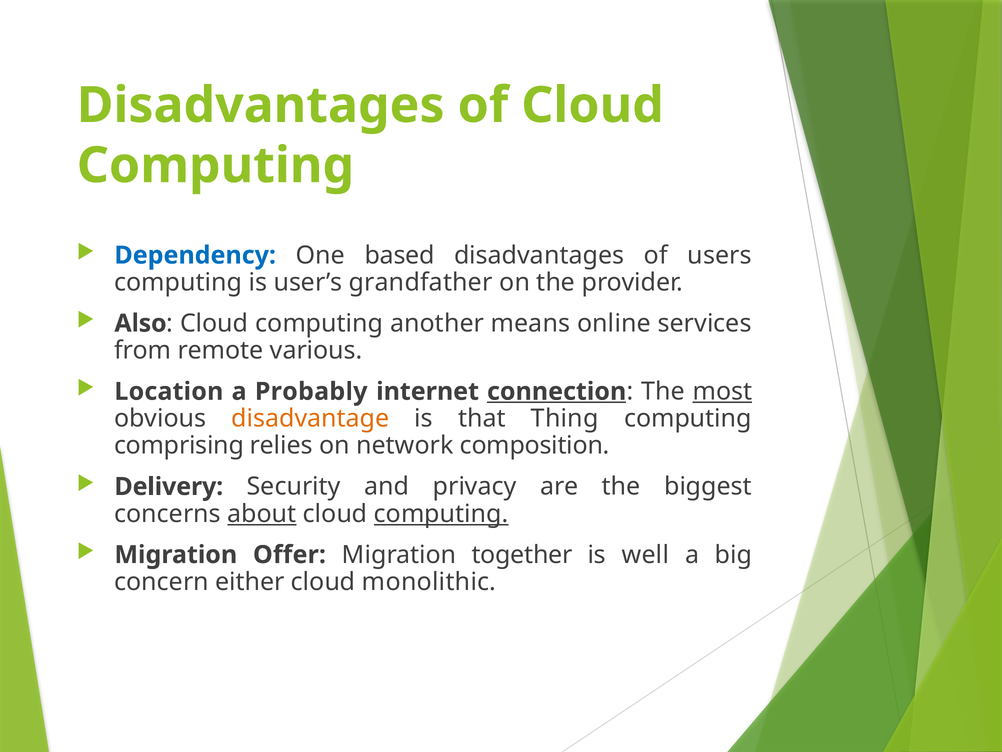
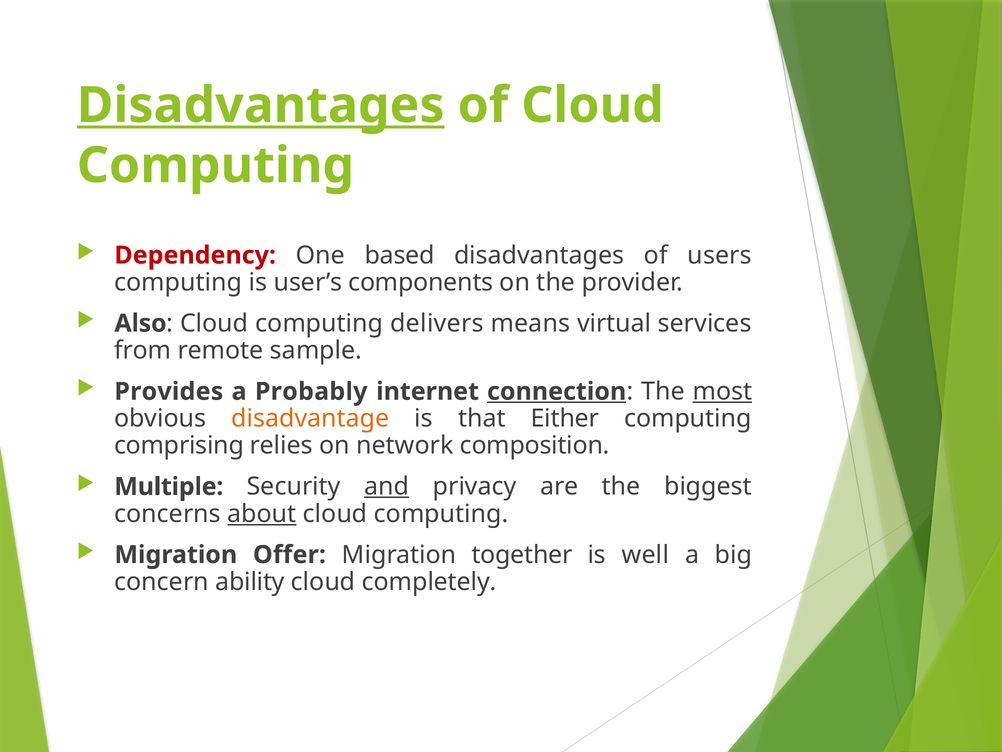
Disadvantages at (261, 105) underline: none -> present
Dependency colour: blue -> red
grandfather: grandfather -> components
another: another -> delivers
online: online -> virtual
various: various -> sample
Location: Location -> Provides
Thing: Thing -> Either
Delivery: Delivery -> Multiple
and underline: none -> present
computing at (441, 513) underline: present -> none
either: either -> ability
monolithic: monolithic -> completely
